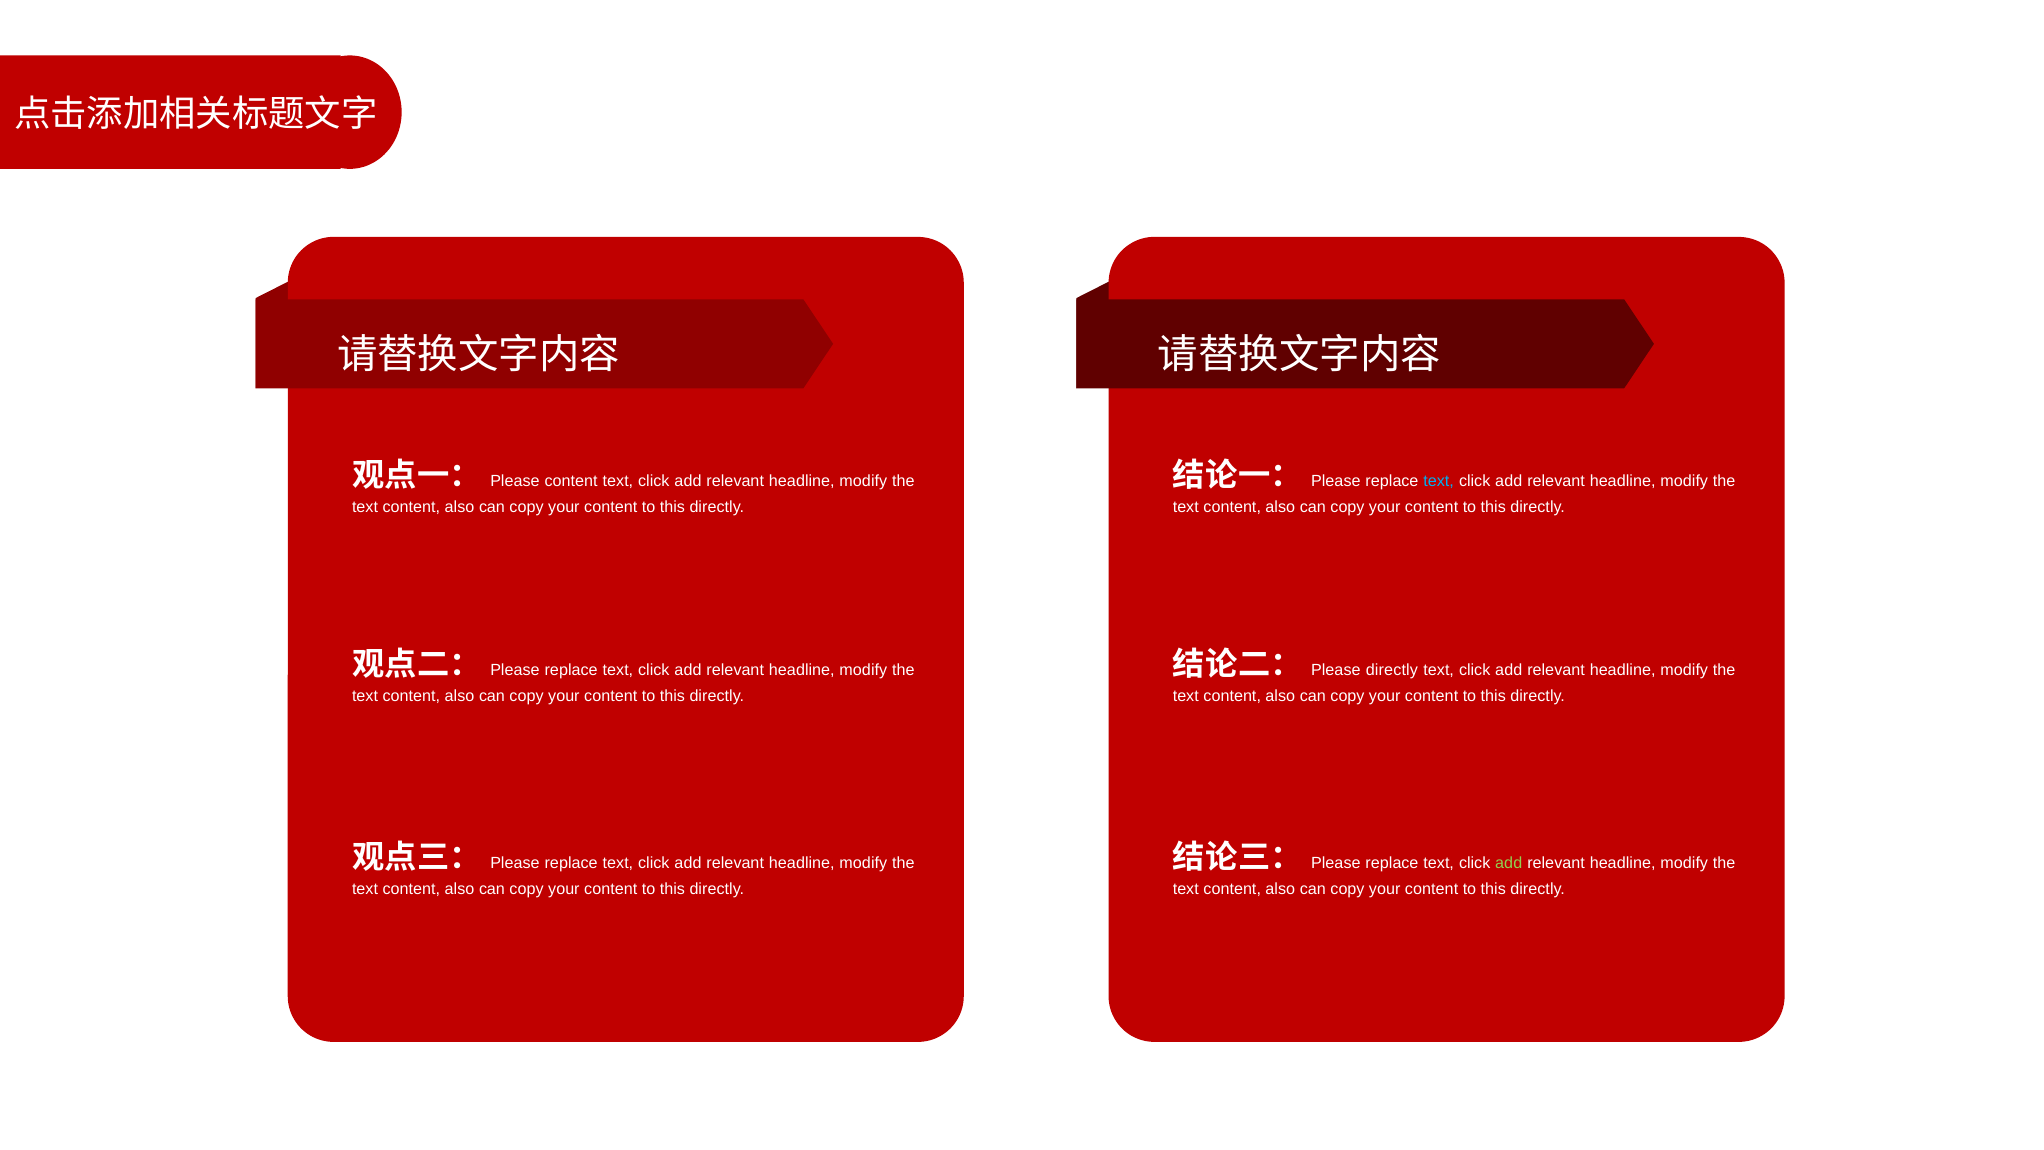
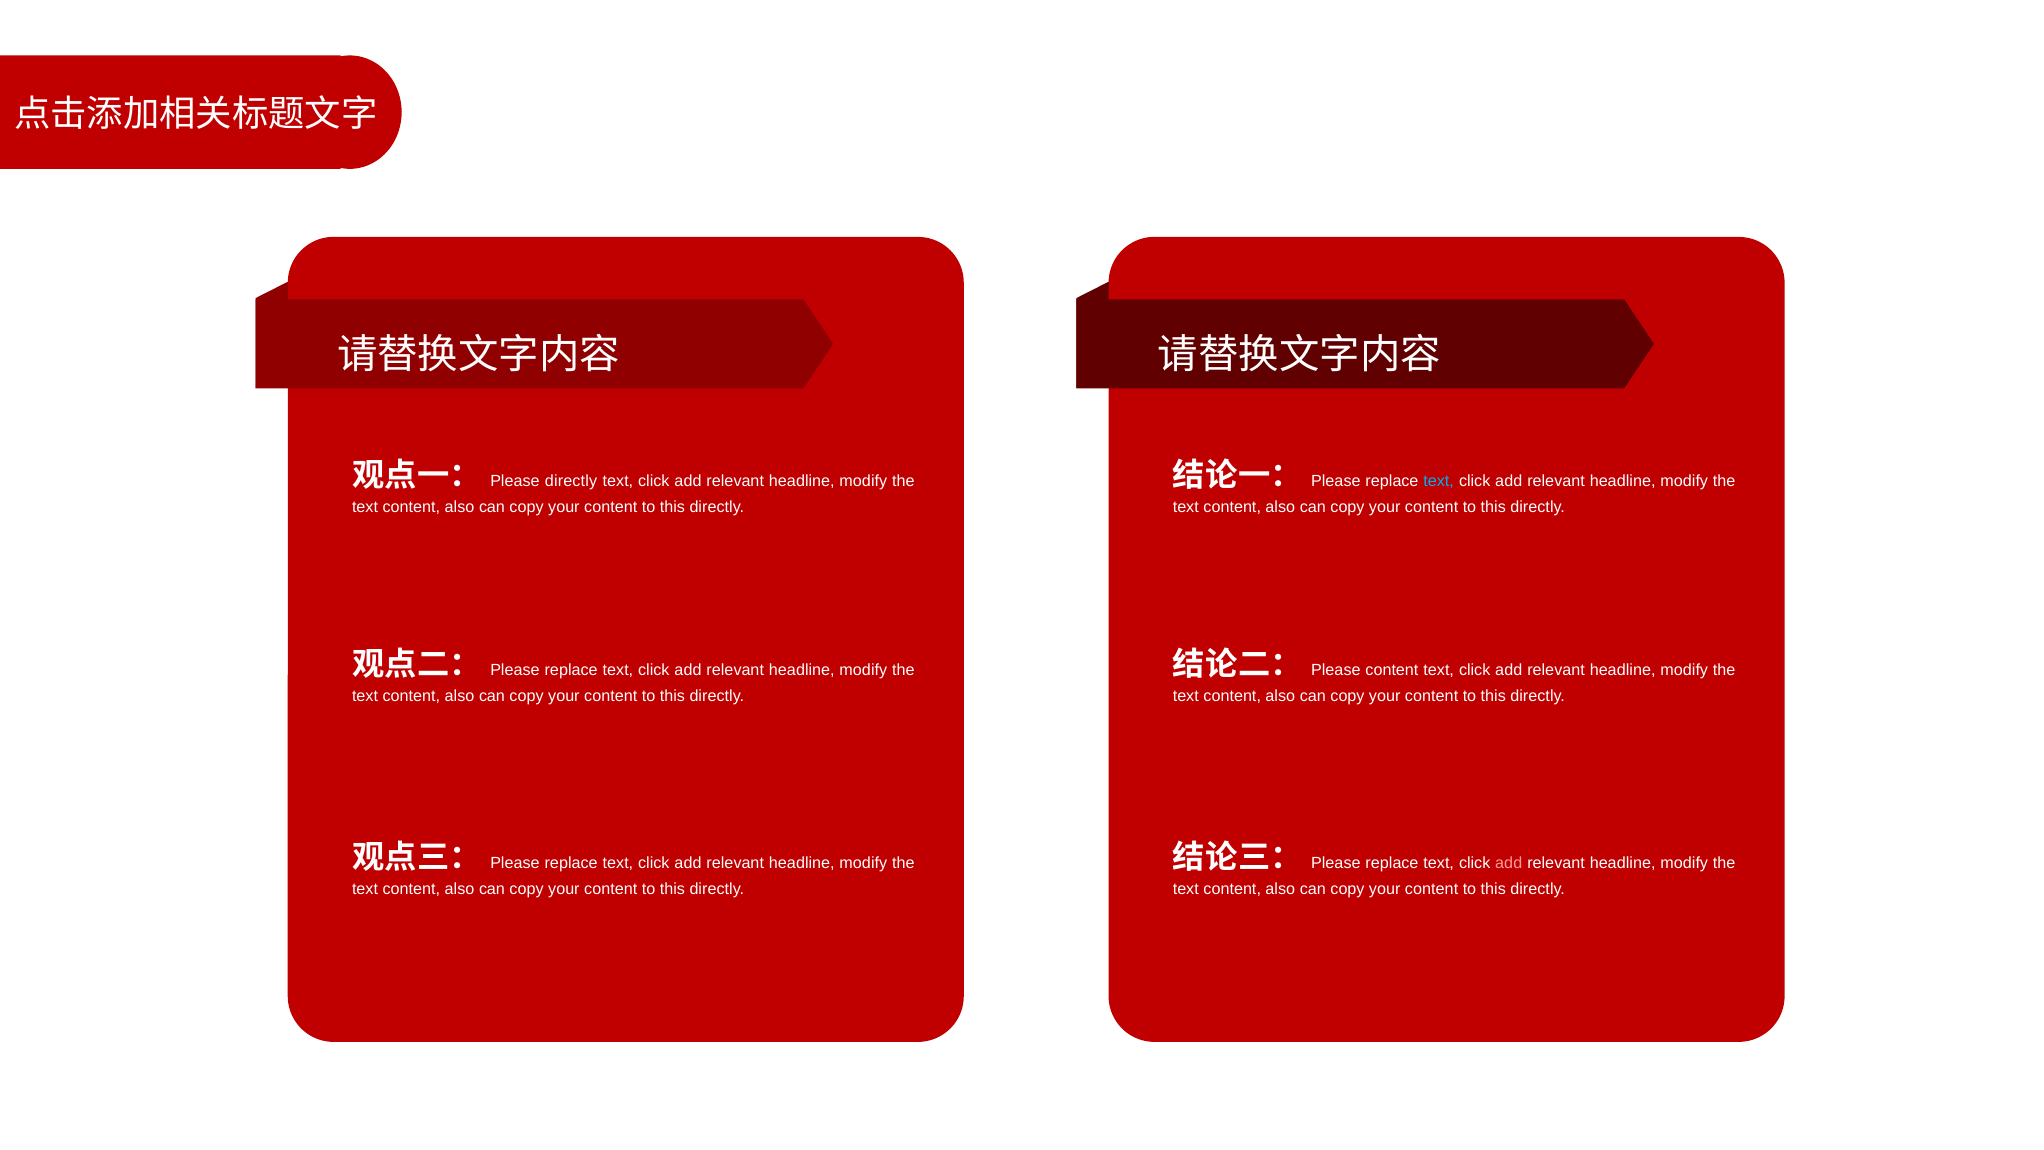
content at (571, 481): content -> directly
directly at (1392, 670): directly -> content
add at (1509, 863) colour: light green -> pink
